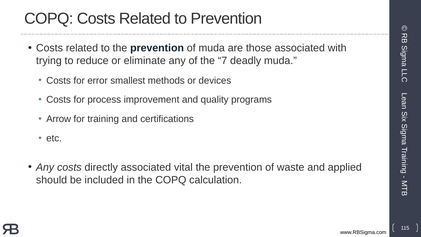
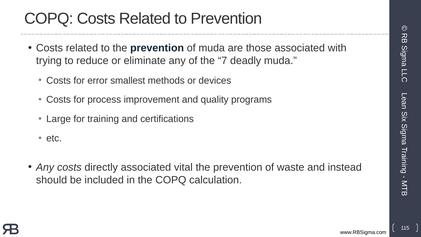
Arrow: Arrow -> Large
applied: applied -> instead
